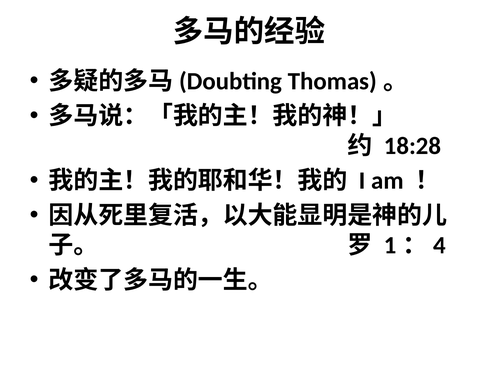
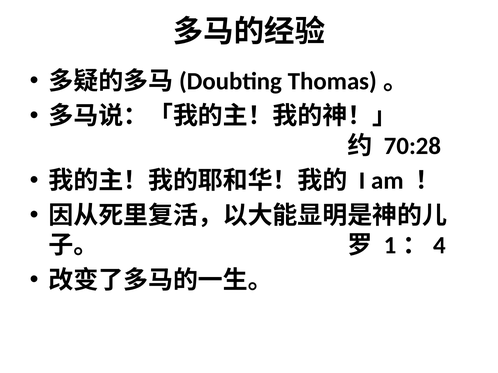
18:28: 18:28 -> 70:28
